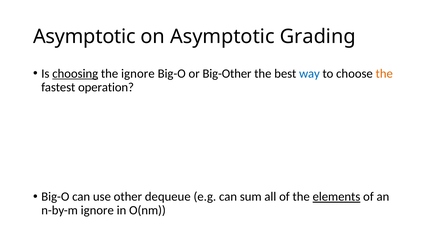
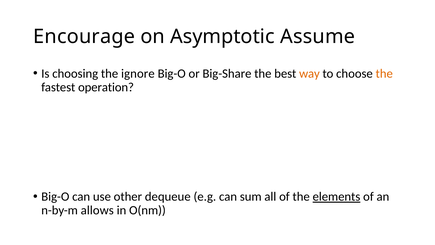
Asymptotic at (84, 37): Asymptotic -> Encourage
Grading: Grading -> Assume
choosing underline: present -> none
Big-Other: Big-Other -> Big-Share
way colour: blue -> orange
n-by-m ignore: ignore -> allows
